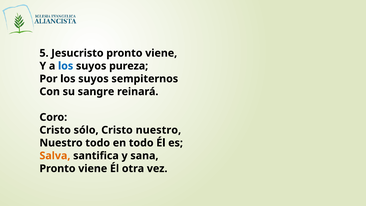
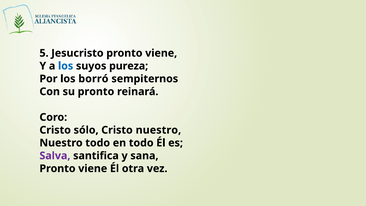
Por los suyos: suyos -> borró
su sangre: sangre -> pronto
Salva colour: orange -> purple
